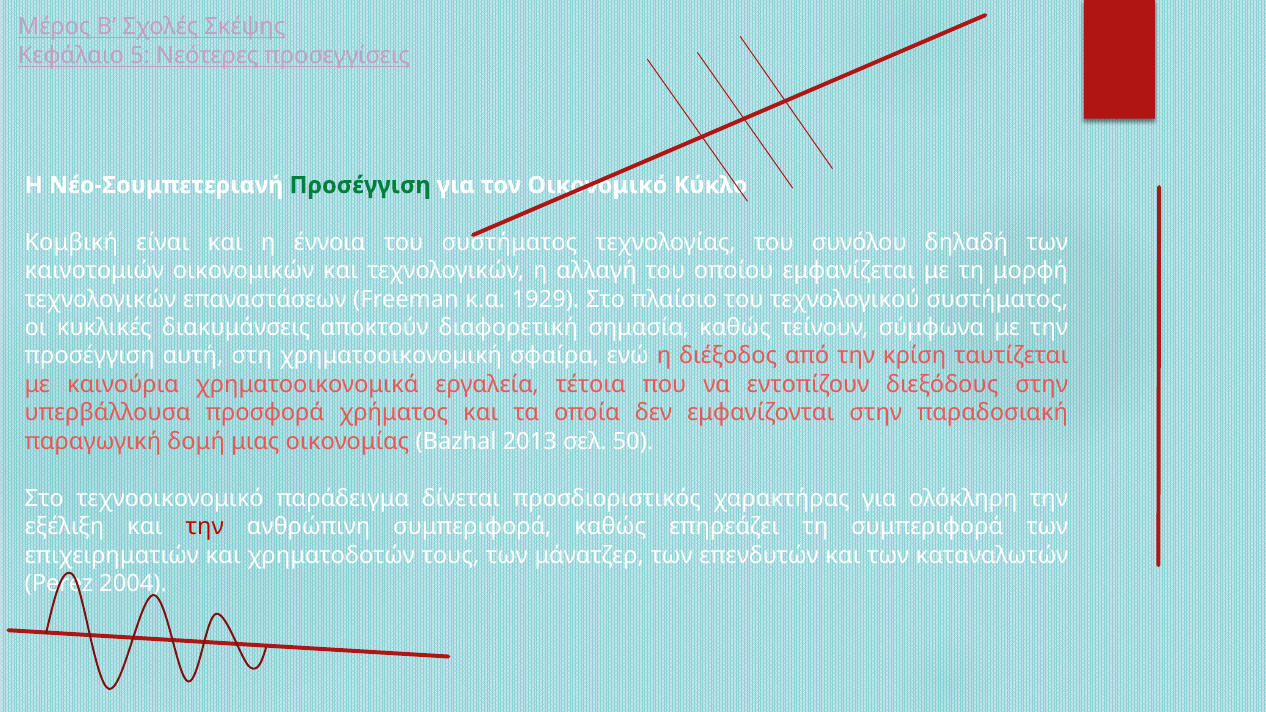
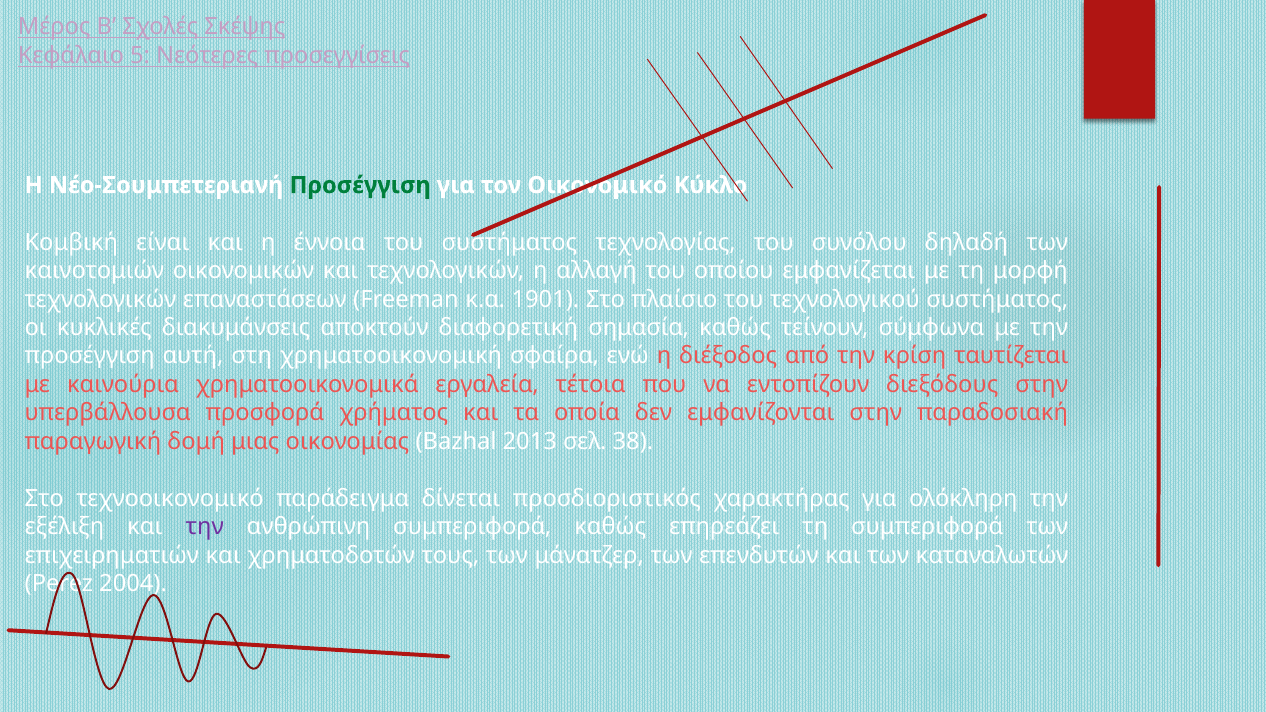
1929: 1929 -> 1901
50: 50 -> 38
την at (205, 527) colour: red -> purple
